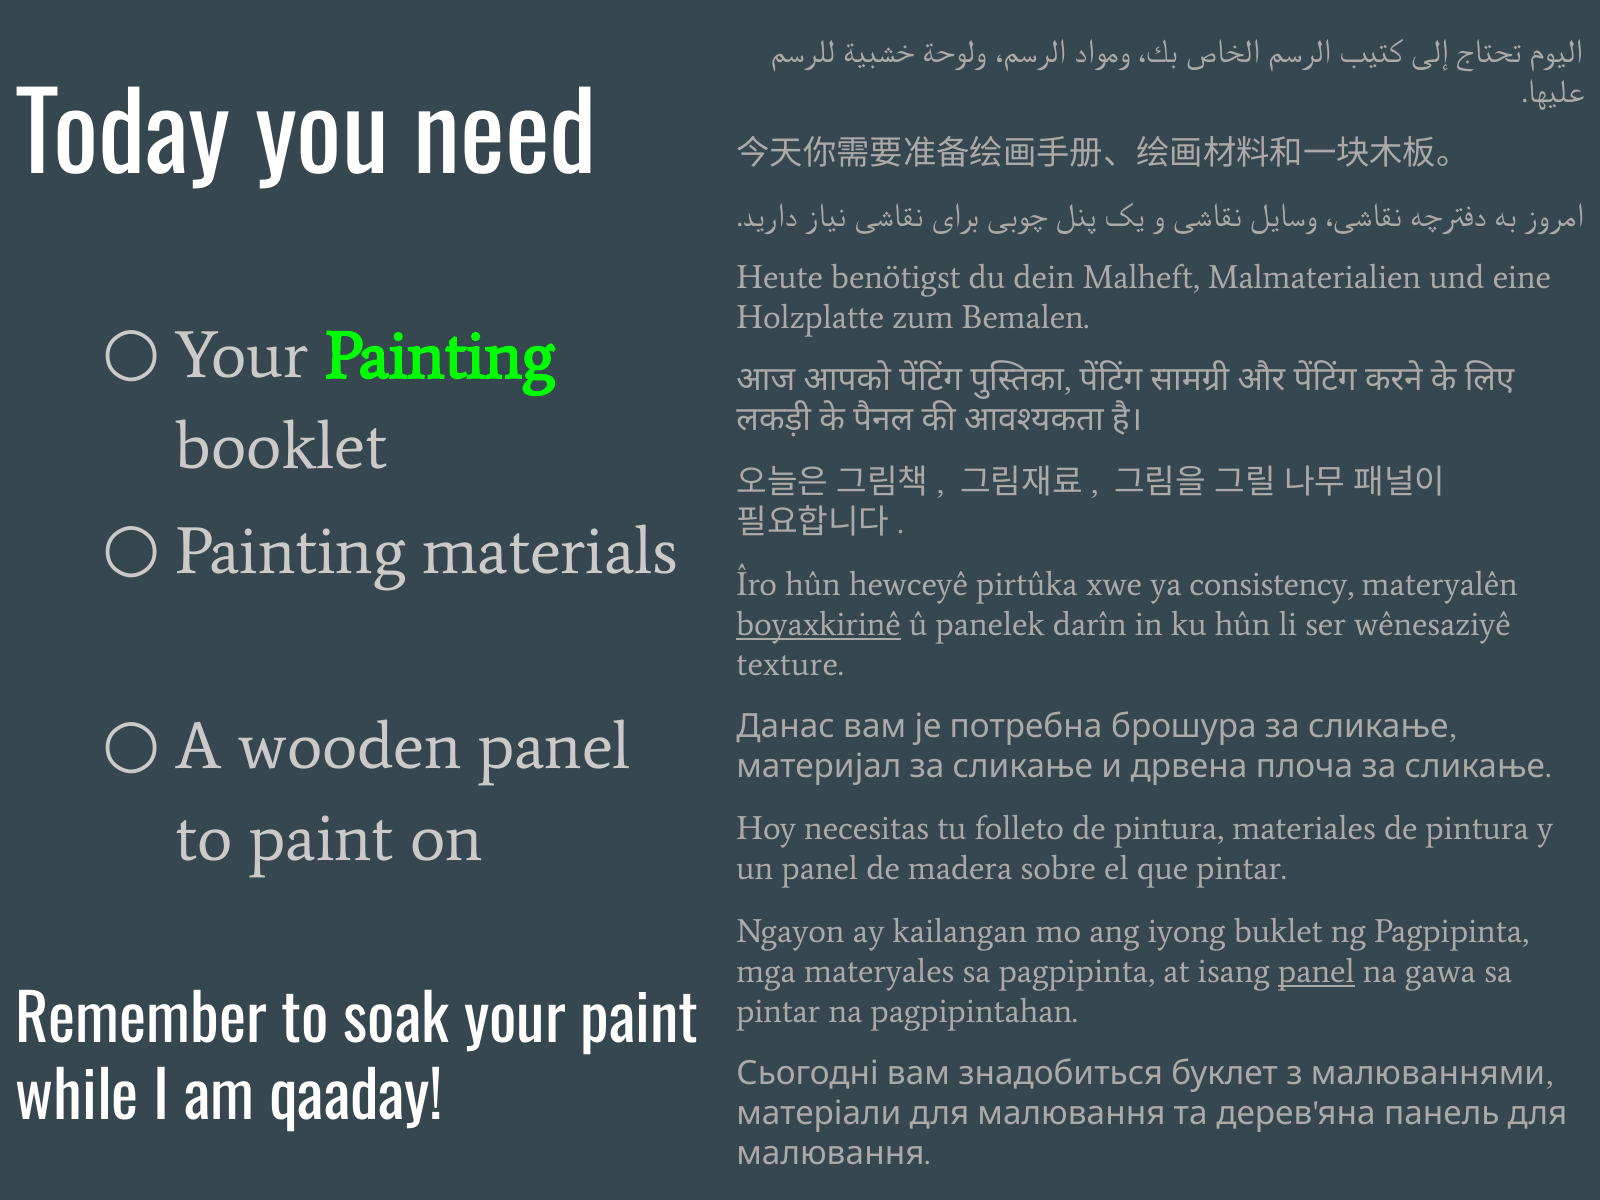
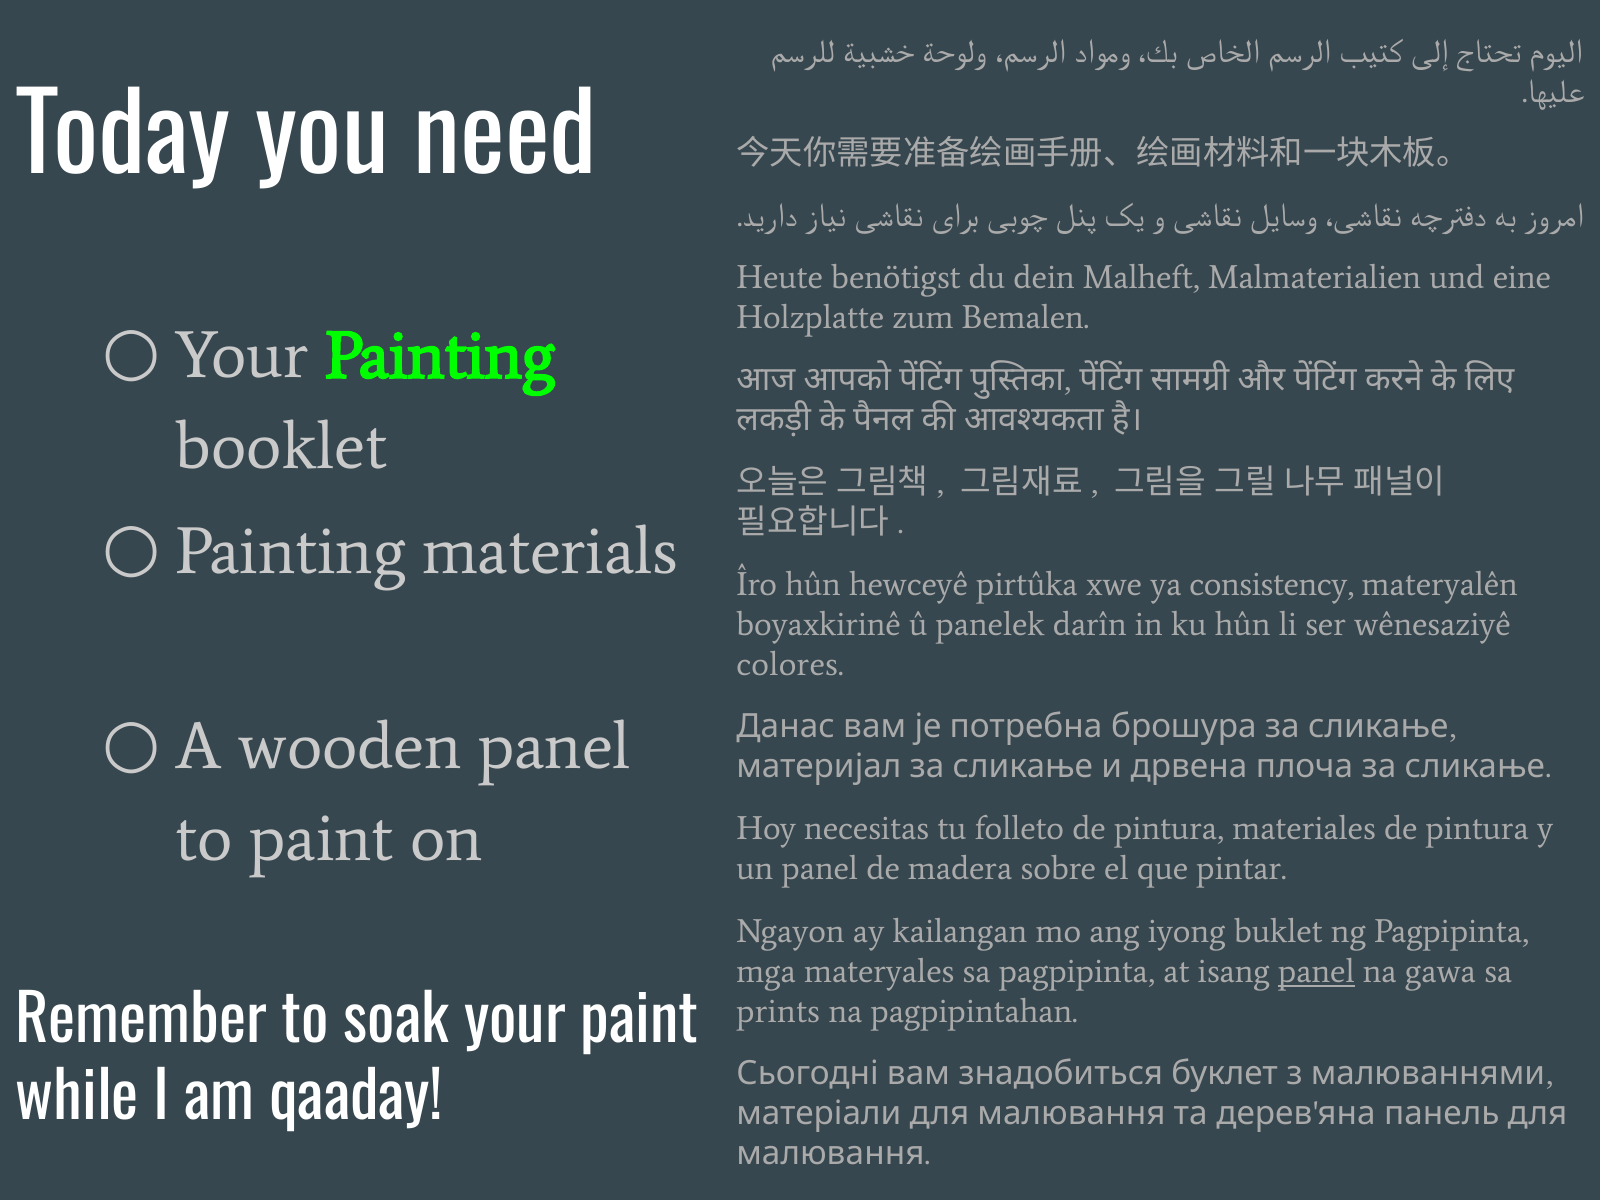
boyaxkirinê underline: present -> none
texture: texture -> colores
pintar at (778, 1011): pintar -> prints
